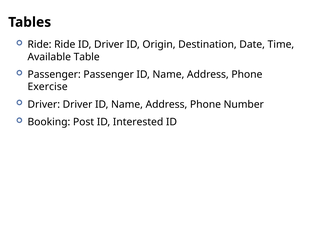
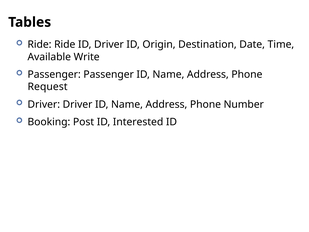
Table: Table -> Write
Exercise: Exercise -> Request
